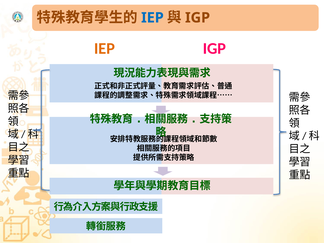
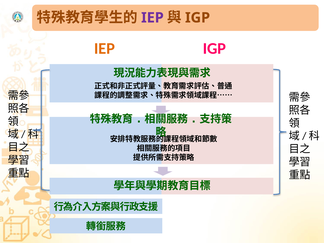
IEP at (152, 18) colour: blue -> purple
